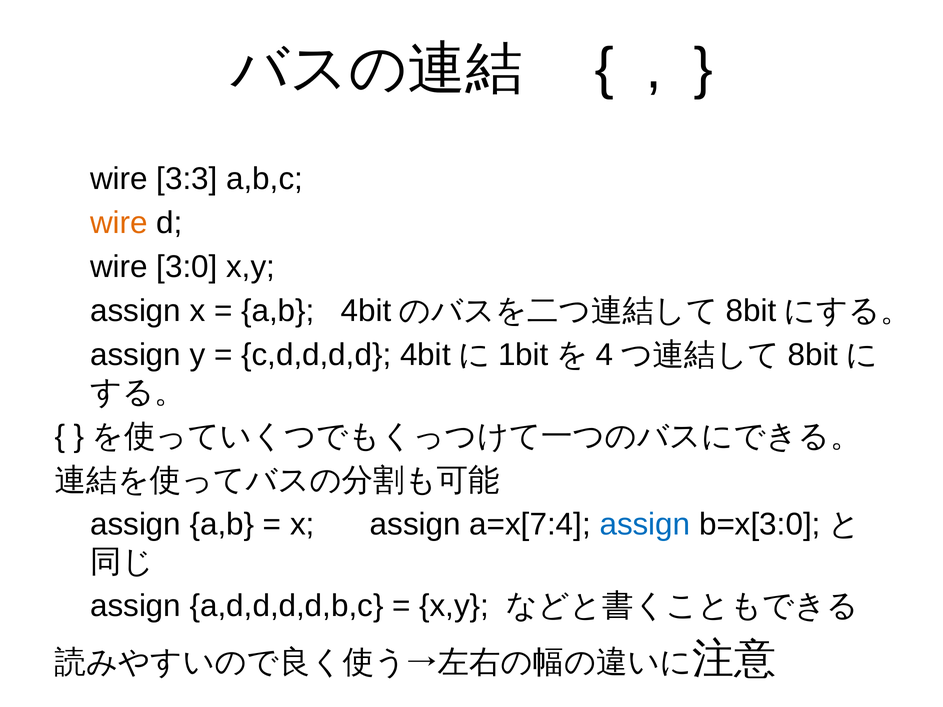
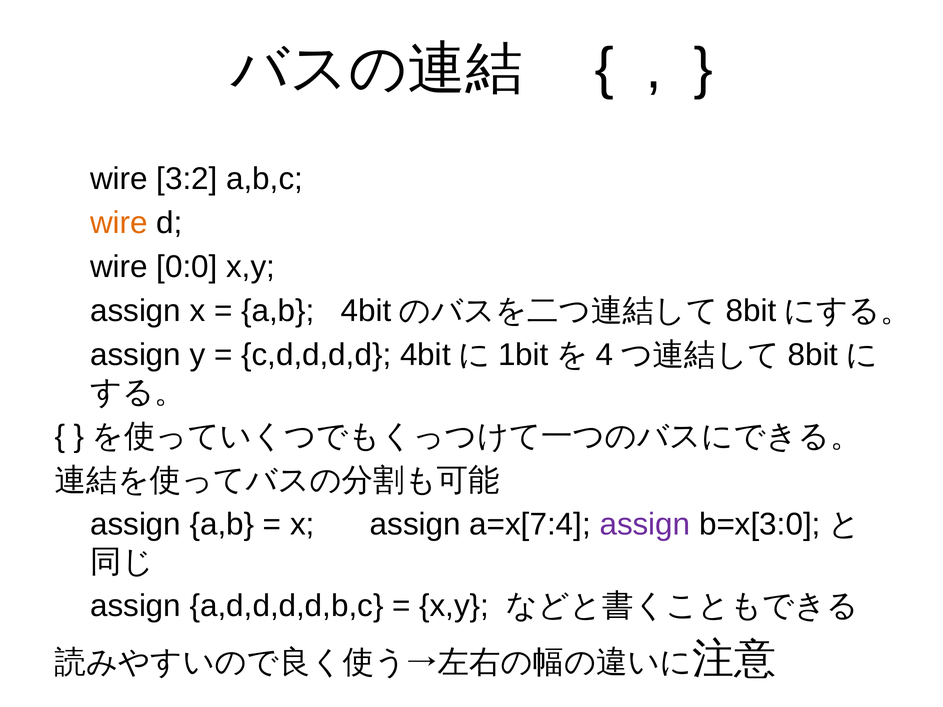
3:3: 3:3 -> 3:2
3:0: 3:0 -> 0:0
assign at (645, 525) colour: blue -> purple
